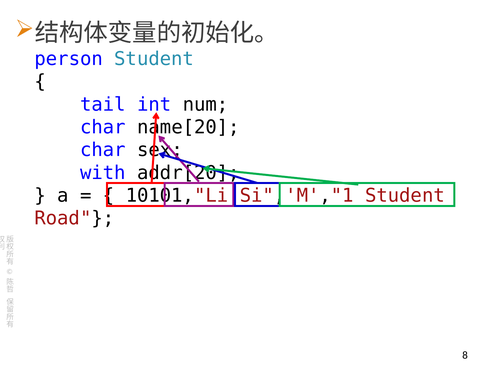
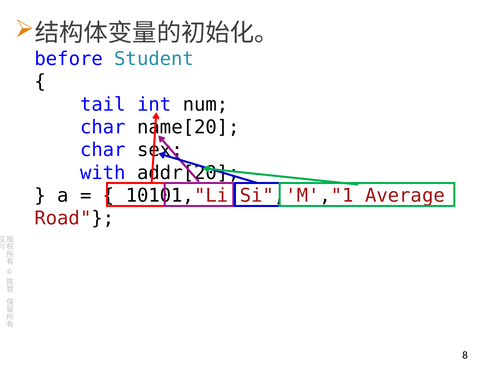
person: person -> before
Student at (405, 196): Student -> Average
